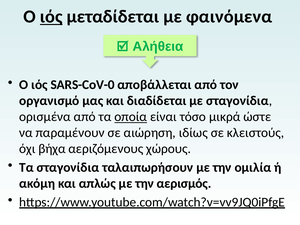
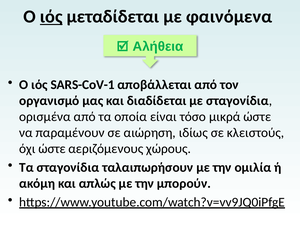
SARS-CoV-0: SARS-CoV-0 -> SARS-CoV-1
οποία underline: present -> none
όχι βήχα: βήχα -> ώστε
αερισμός: αερισμός -> μπορούν
